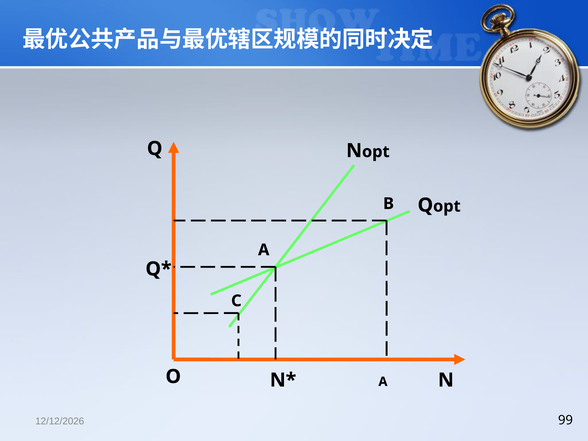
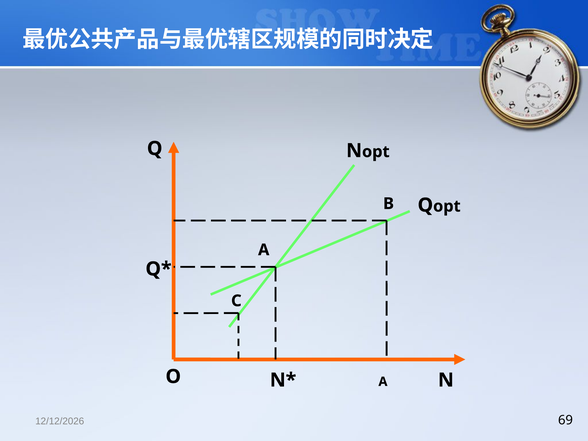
99: 99 -> 69
